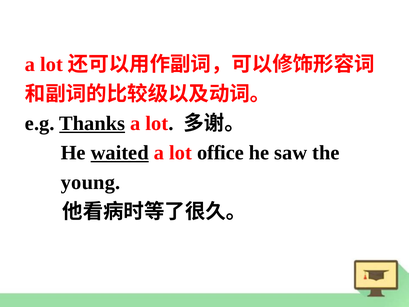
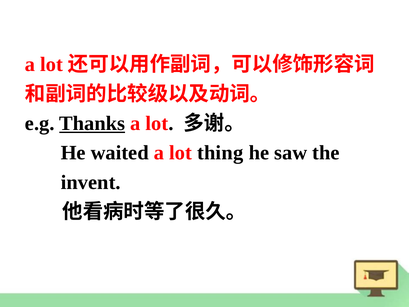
waited underline: present -> none
office: office -> thing
young: young -> invent
